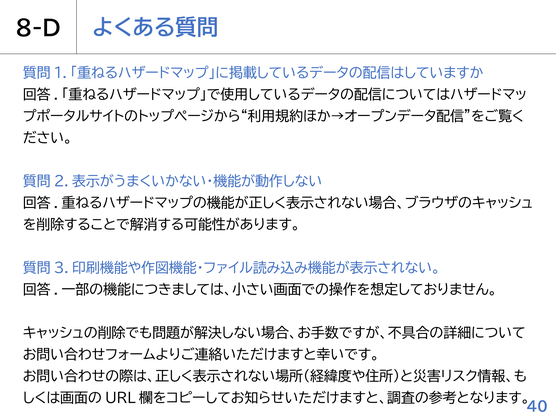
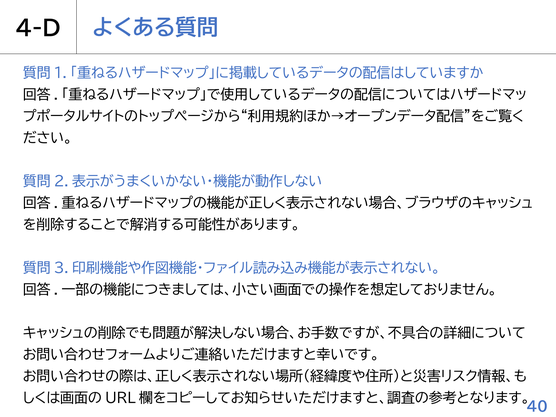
8-D: 8-D -> 4-D
